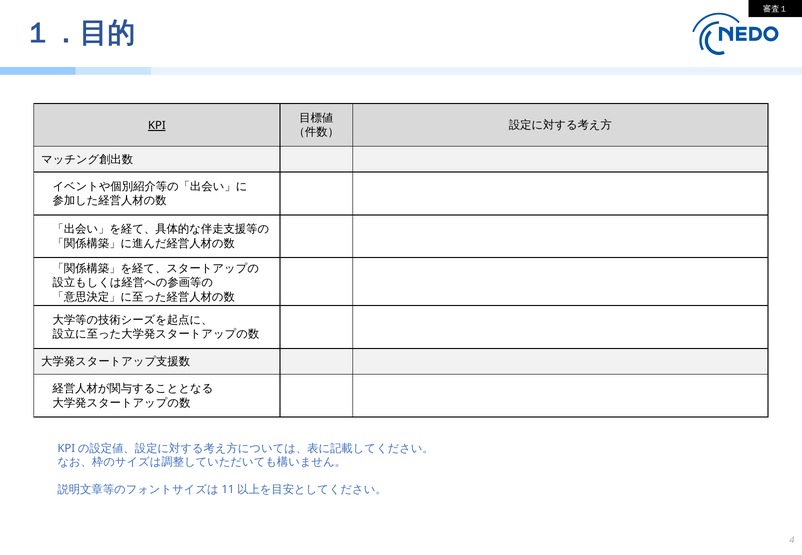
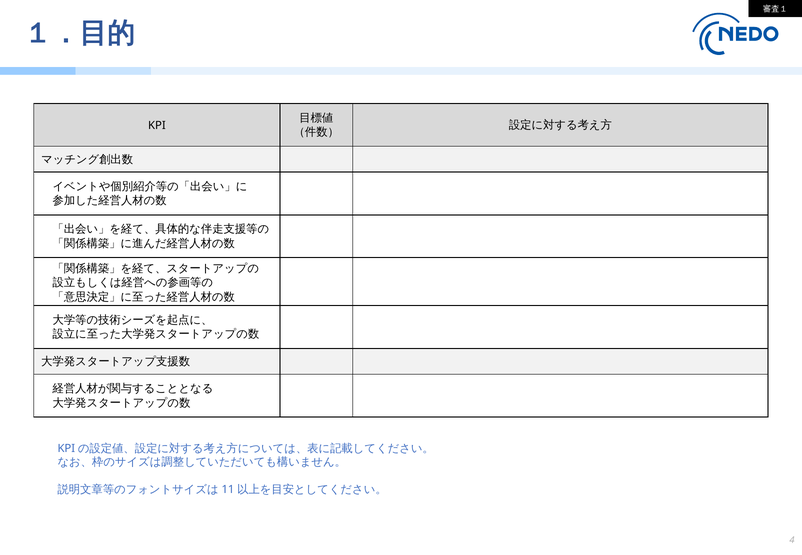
KPI underline: present -> none
